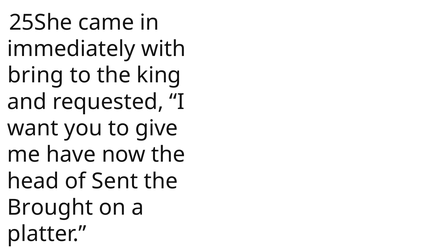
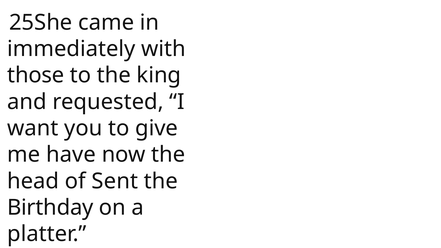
bring: bring -> those
Brought: Brought -> Birthday
